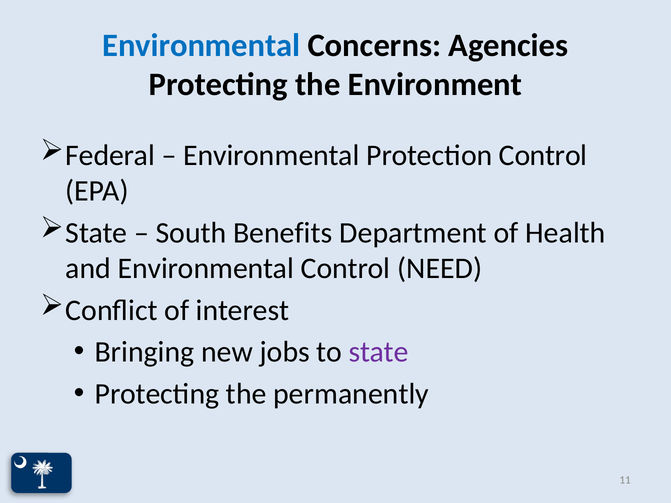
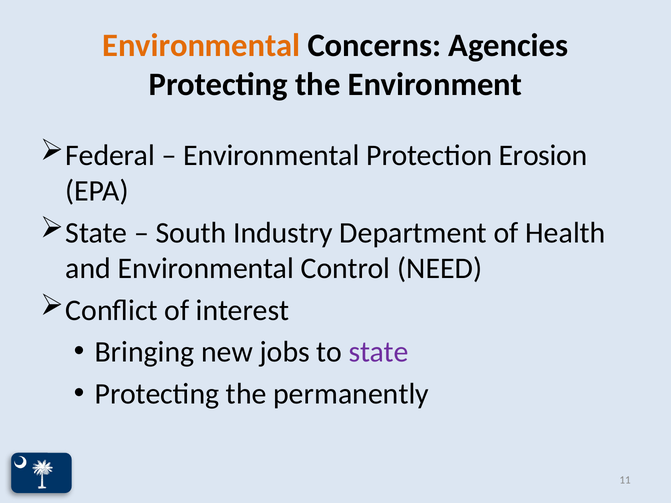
Environmental at (201, 45) colour: blue -> orange
Protection Control: Control -> Erosion
Benefits: Benefits -> Industry
